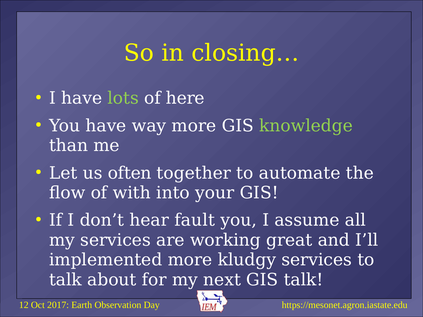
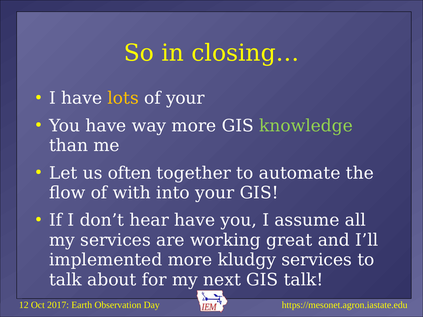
lots colour: light green -> yellow
of here: here -> your
hear fault: fault -> have
